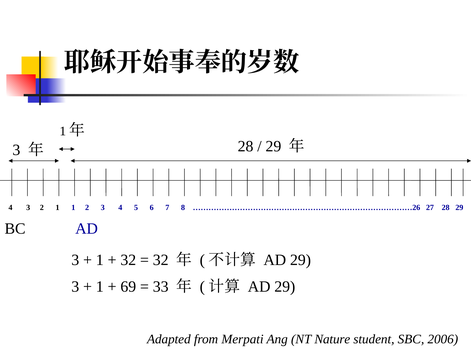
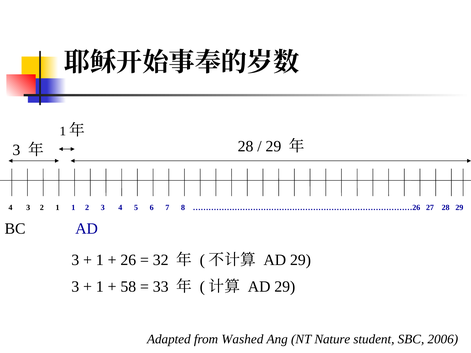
32 at (128, 260): 32 -> 26
69: 69 -> 58
Merpati: Merpati -> Washed
